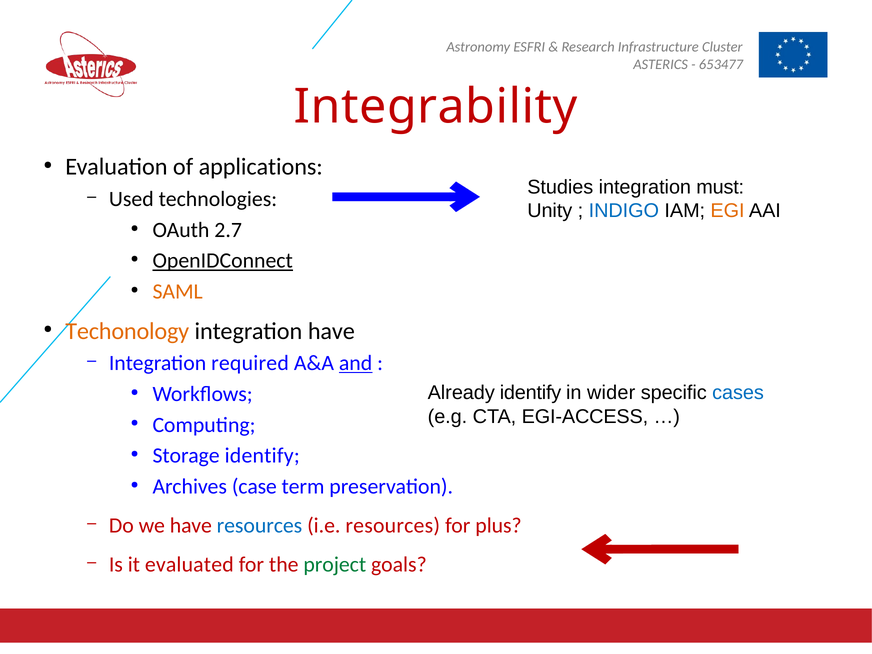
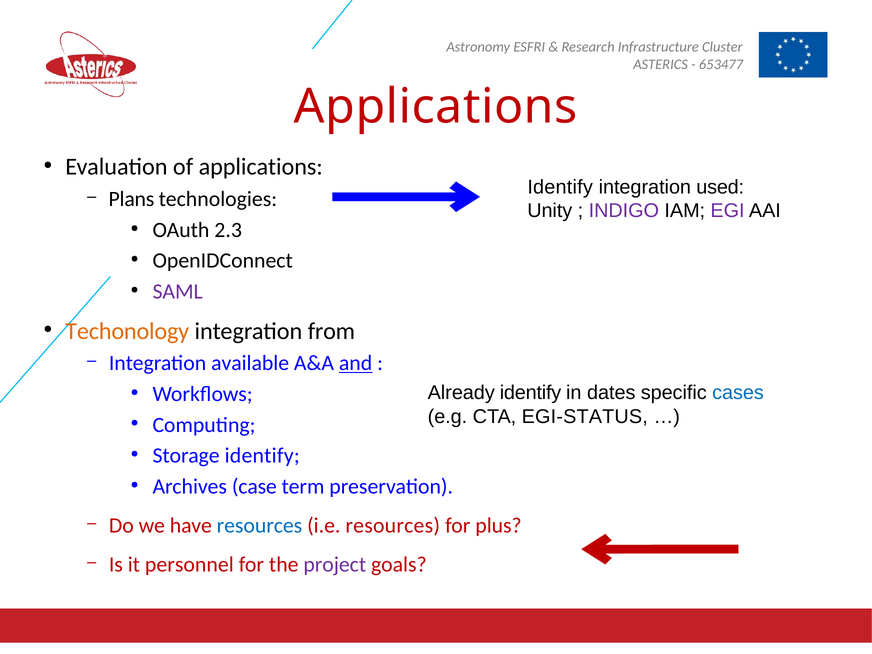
Integrability at (436, 107): Integrability -> Applications
Studies at (560, 187): Studies -> Identify
must: must -> used
Used: Used -> Plans
INDIGO colour: blue -> purple
EGI colour: orange -> purple
2.7: 2.7 -> 2.3
OpenIDConnect underline: present -> none
SAML colour: orange -> purple
integration have: have -> from
required: required -> available
wider: wider -> dates
EGI-ACCESS: EGI-ACCESS -> EGI-STATUS
evaluated: evaluated -> personnel
project colour: green -> purple
